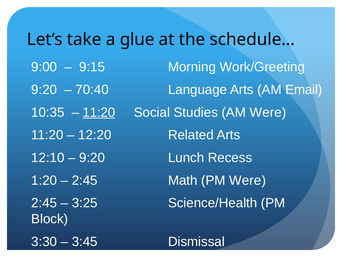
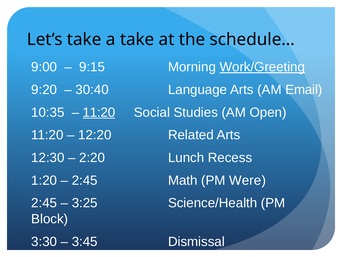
a glue: glue -> take
Work/Greeting underline: none -> present
70:40: 70:40 -> 30:40
AM Were: Were -> Open
12:10: 12:10 -> 12:30
9:20 at (92, 157): 9:20 -> 2:20
